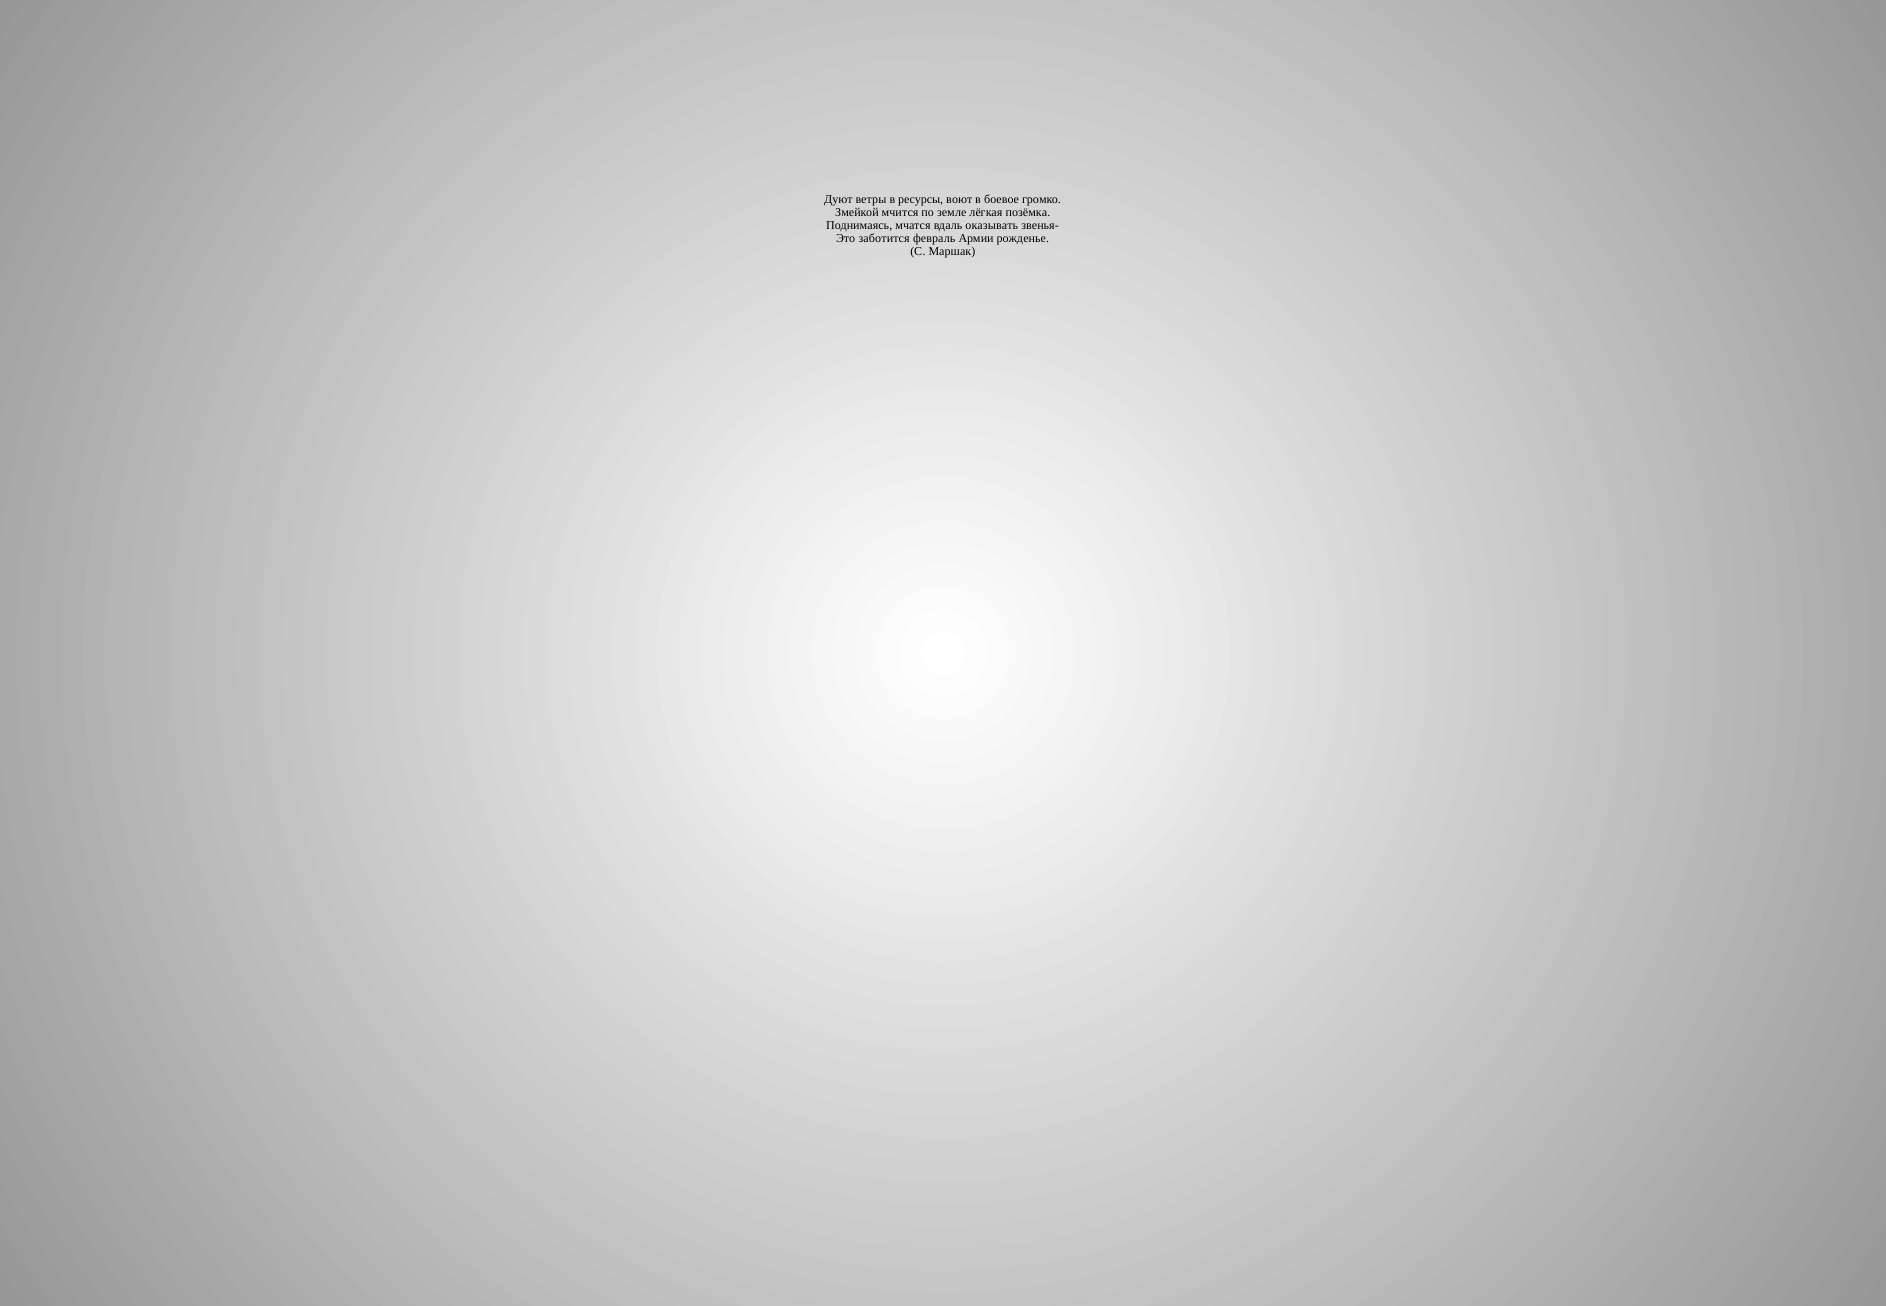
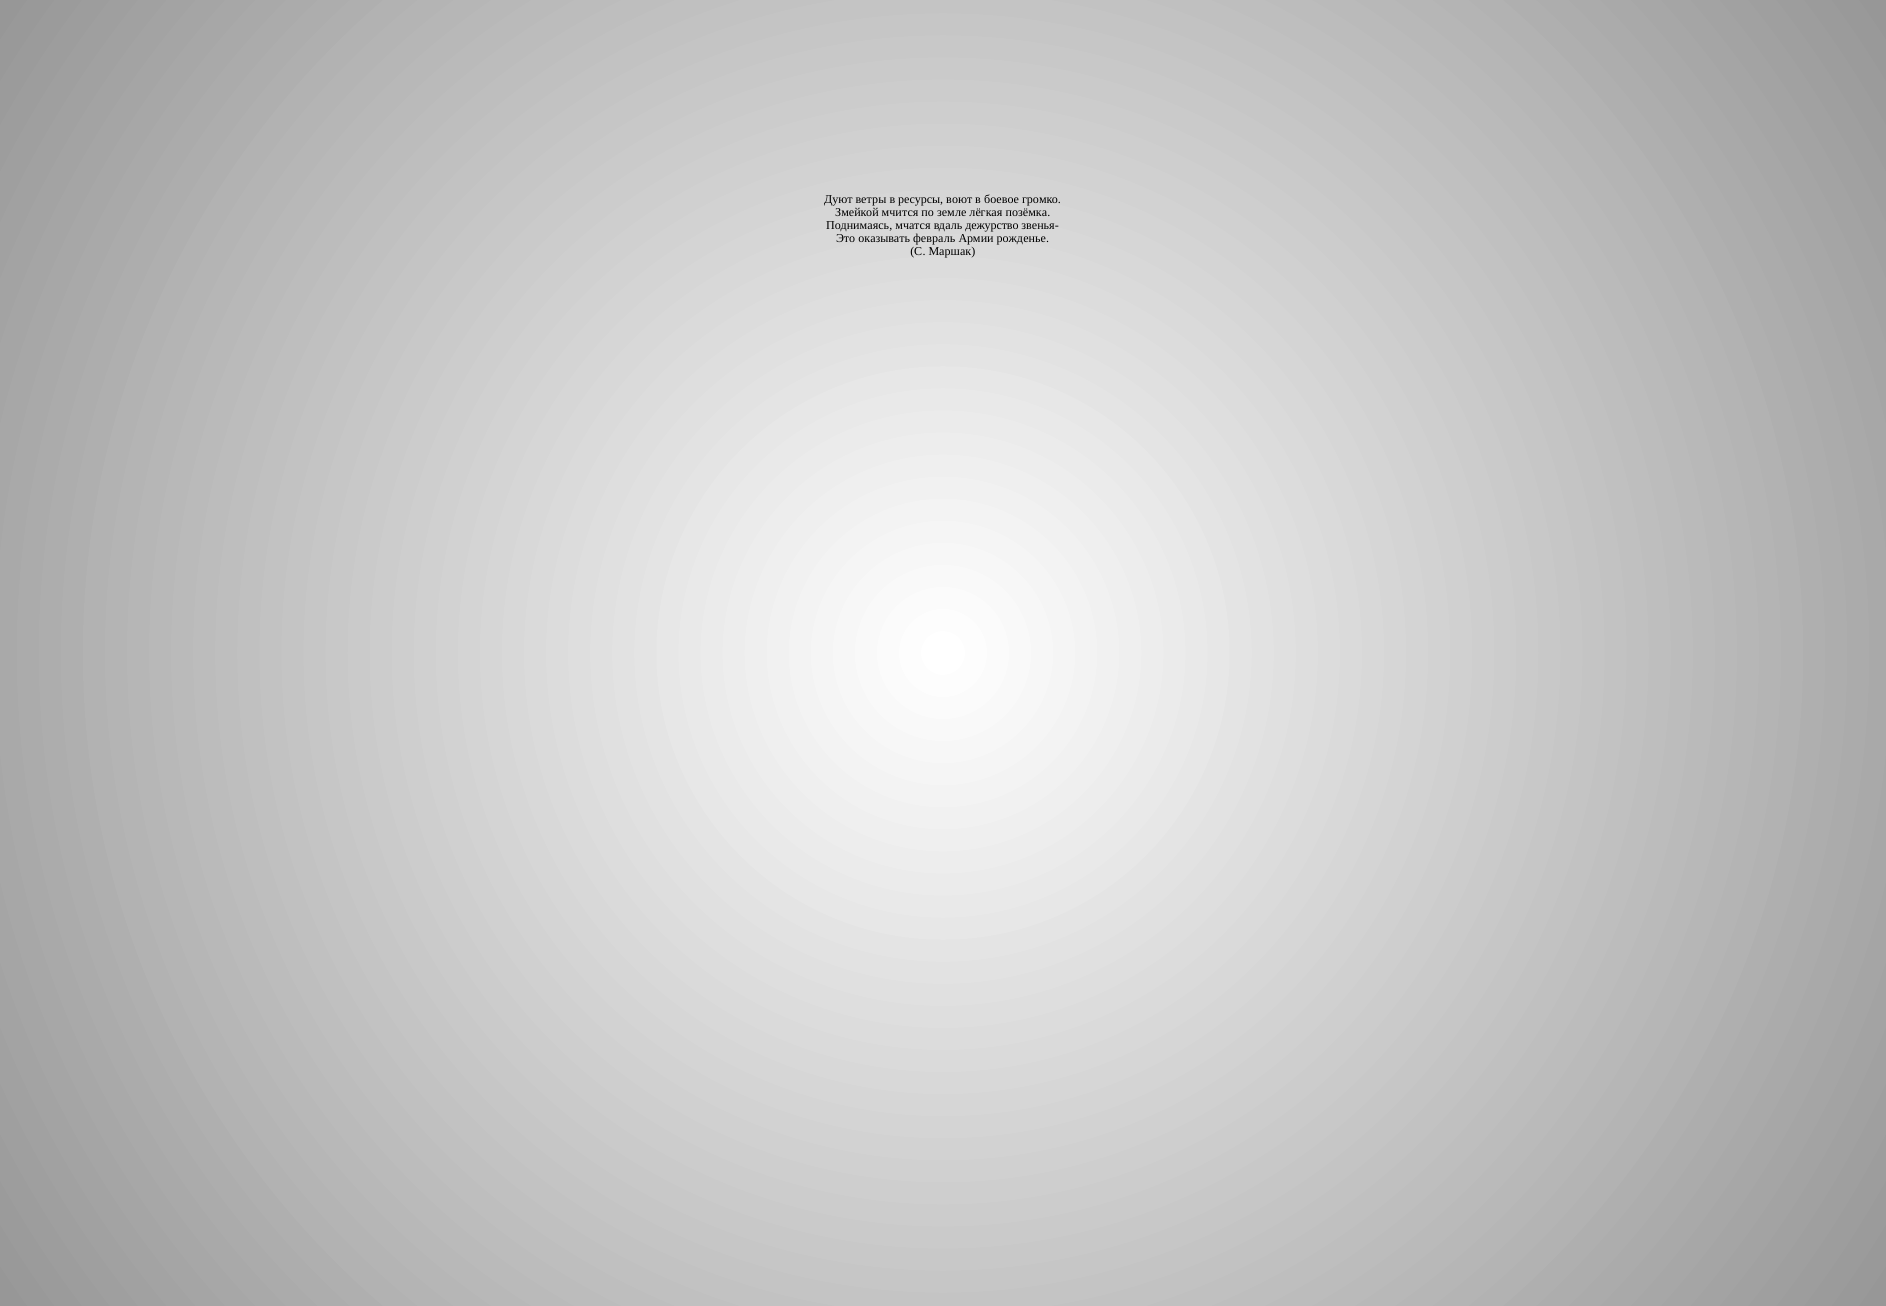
оказывать: оказывать -> дежурство
заботится: заботится -> оказывать
